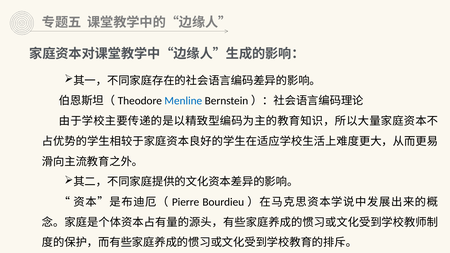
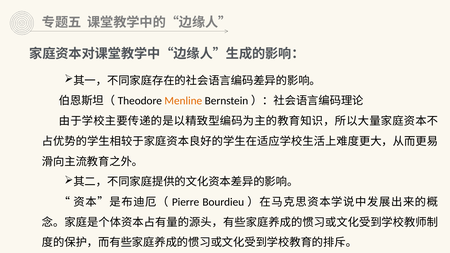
Menline colour: blue -> orange
